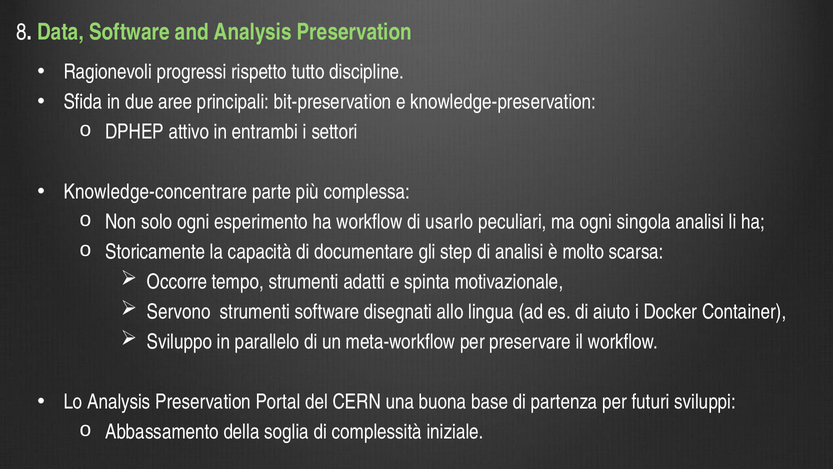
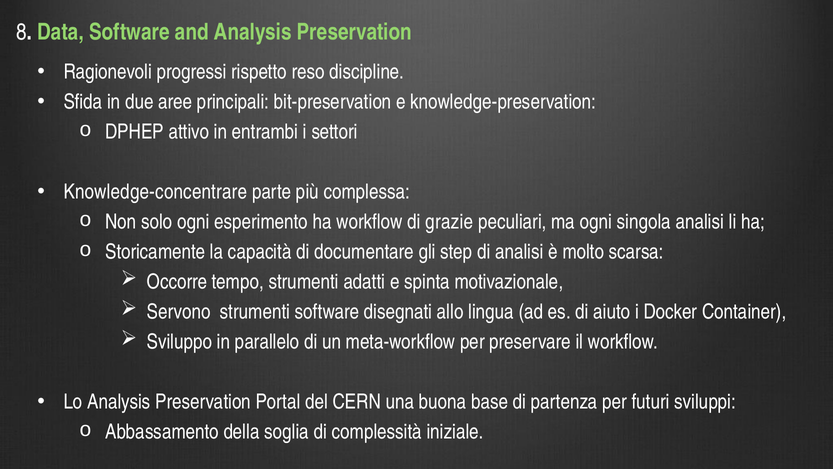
tutto: tutto -> reso
usarlo: usarlo -> grazie
